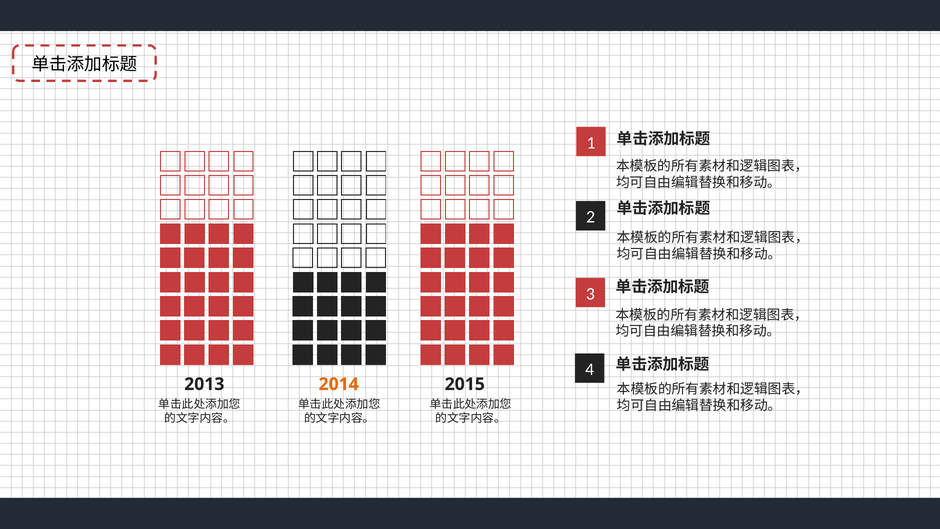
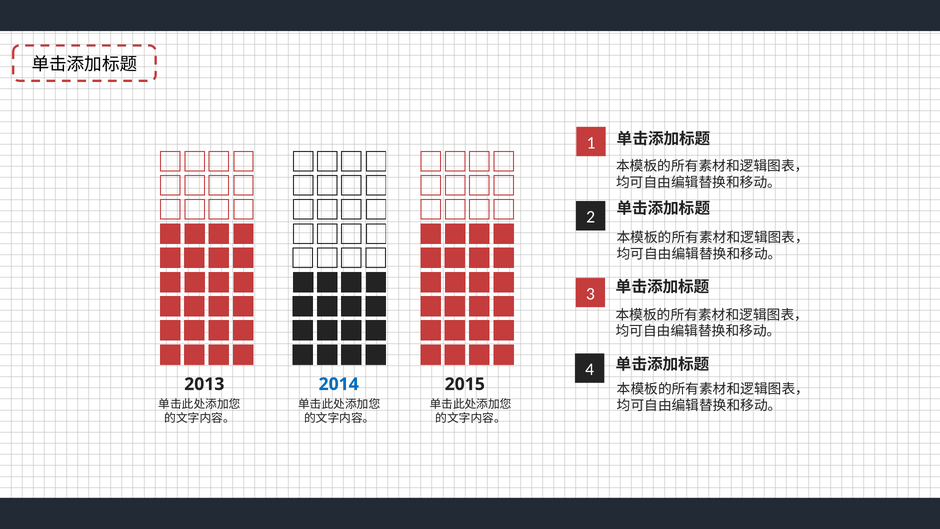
2014 colour: orange -> blue
